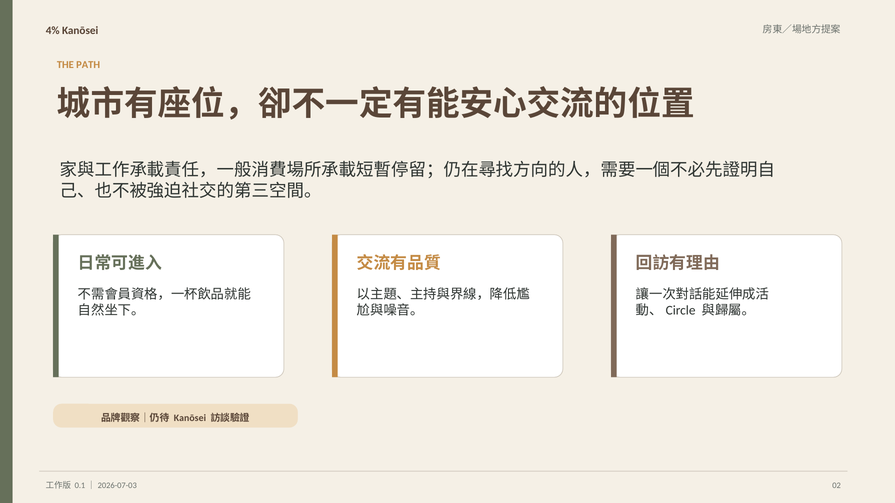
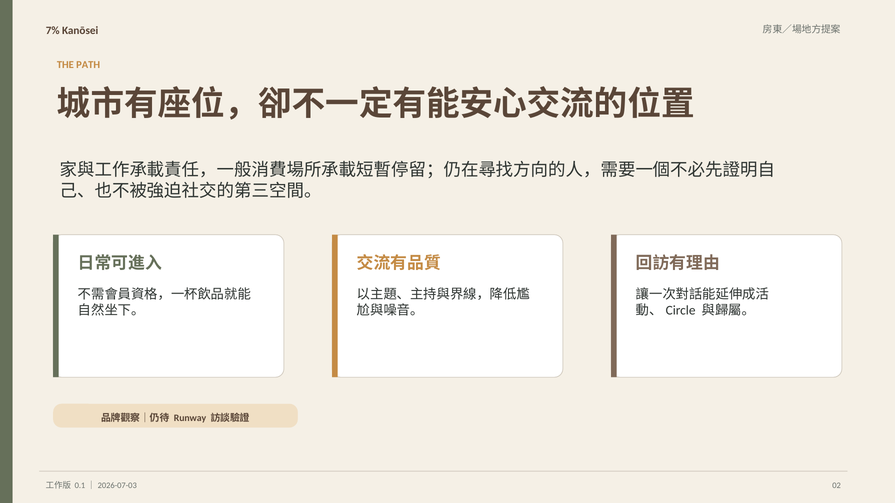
4%: 4% -> 7%
Kanōsei at (190, 418): Kanōsei -> Runway
